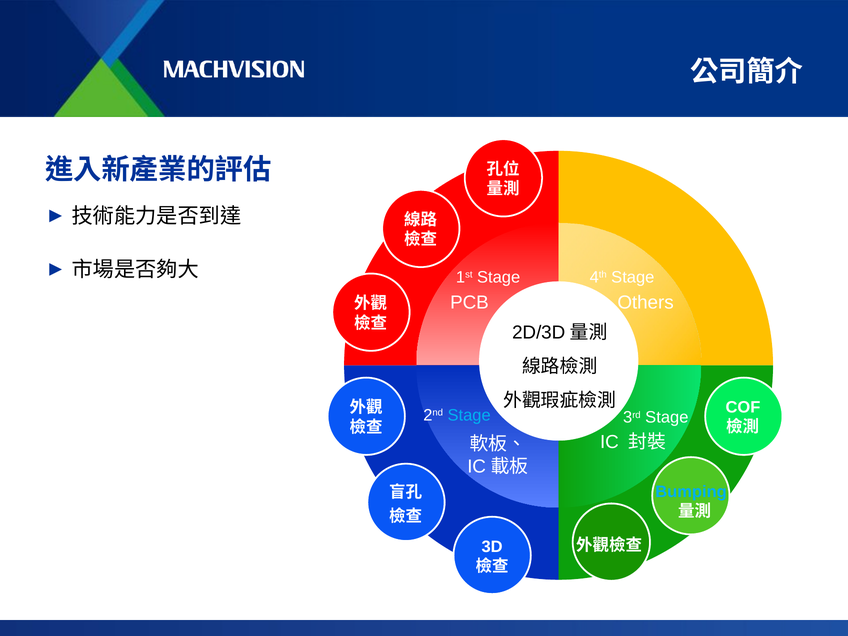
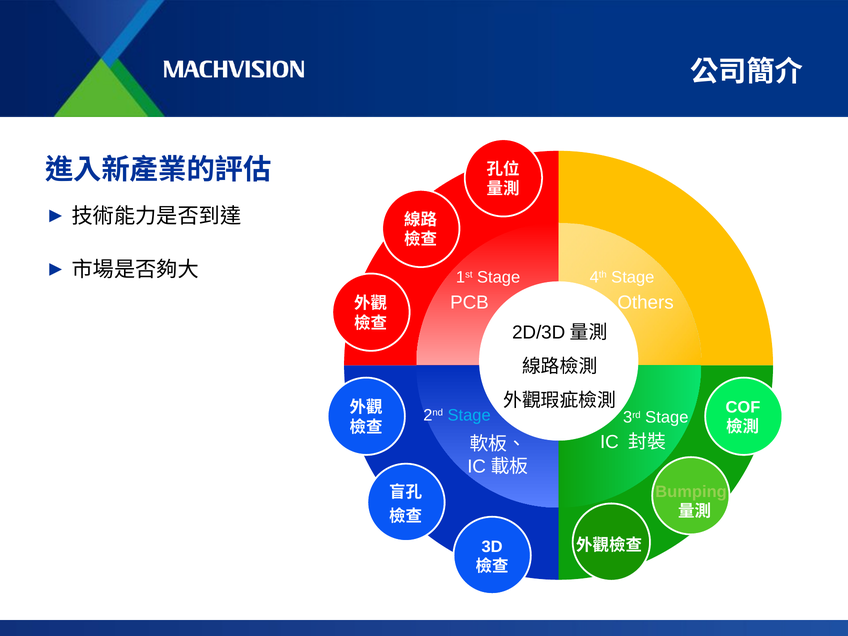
Bumping colour: light blue -> light green
